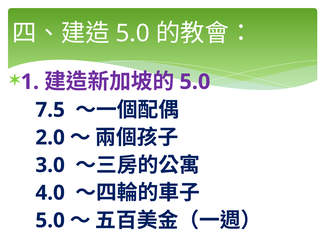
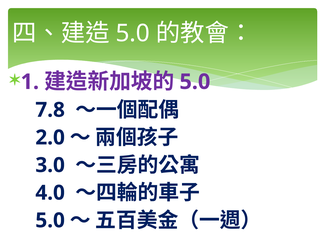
7.5: 7.5 -> 7.8
